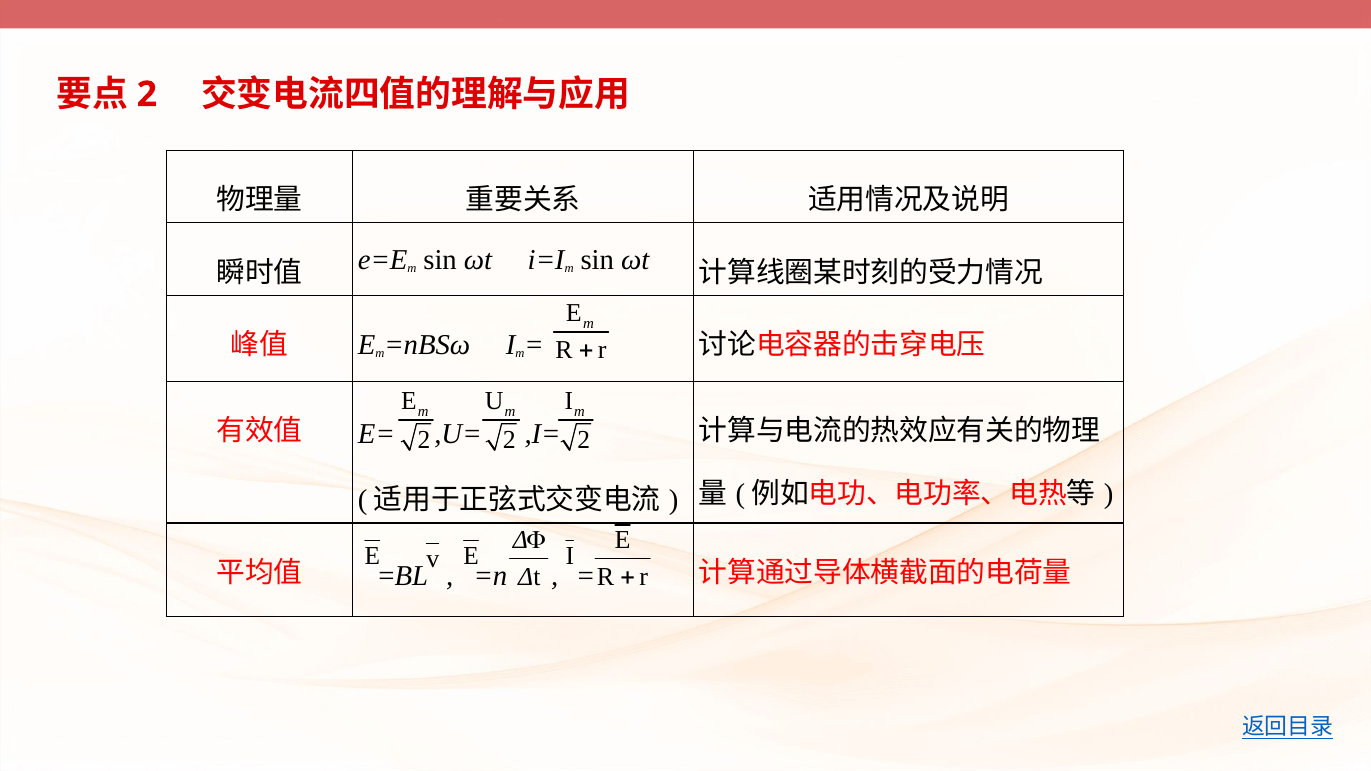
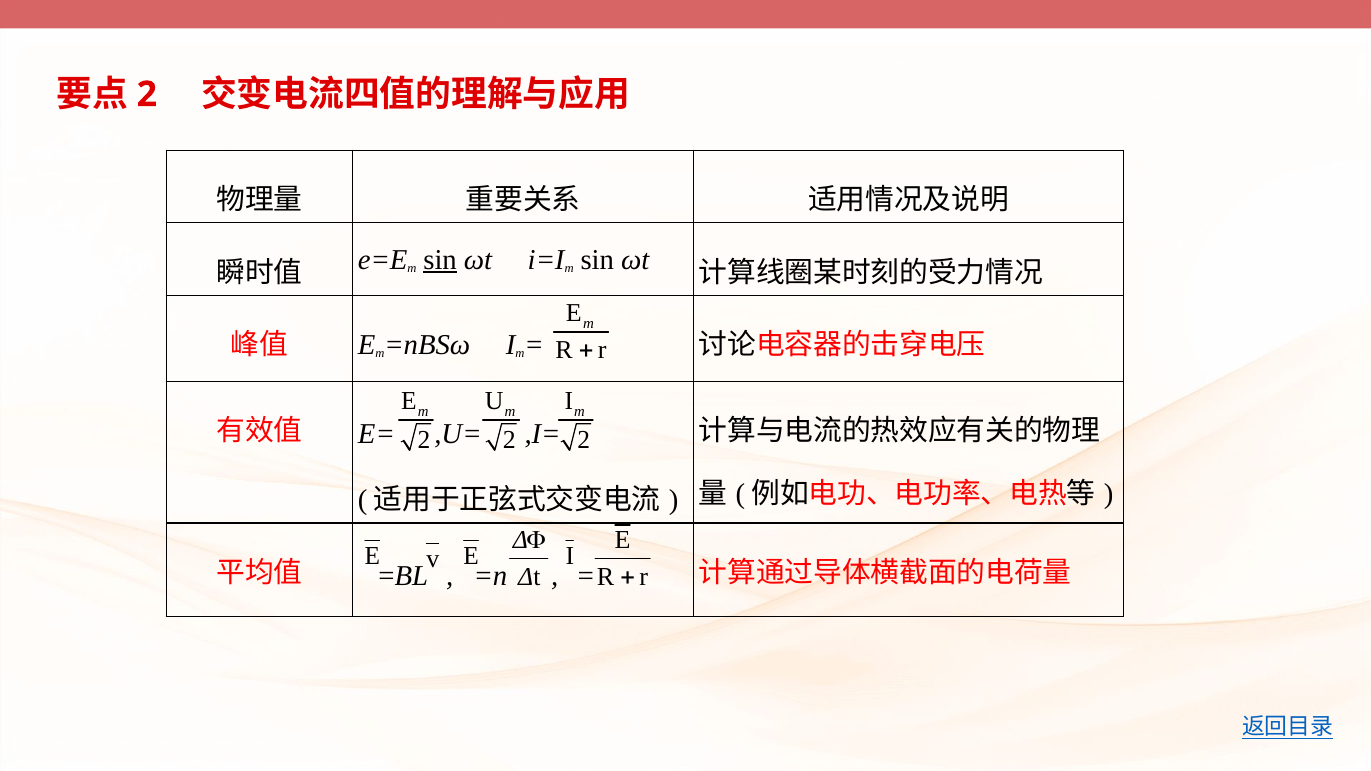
sin at (440, 260) underline: none -> present
